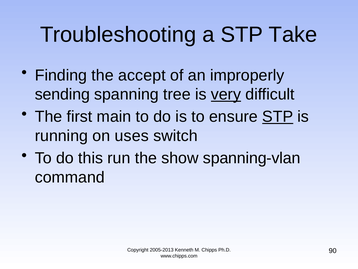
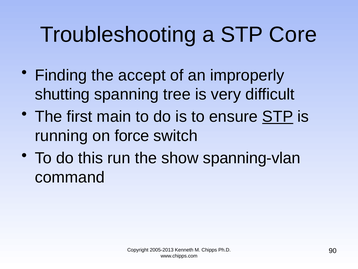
Take: Take -> Core
sending: sending -> shutting
very underline: present -> none
uses: uses -> force
